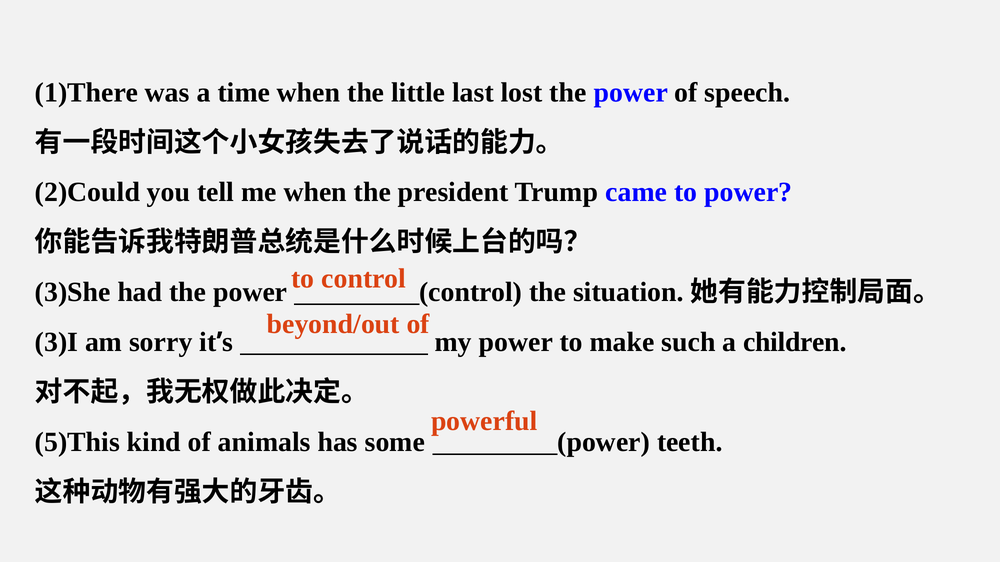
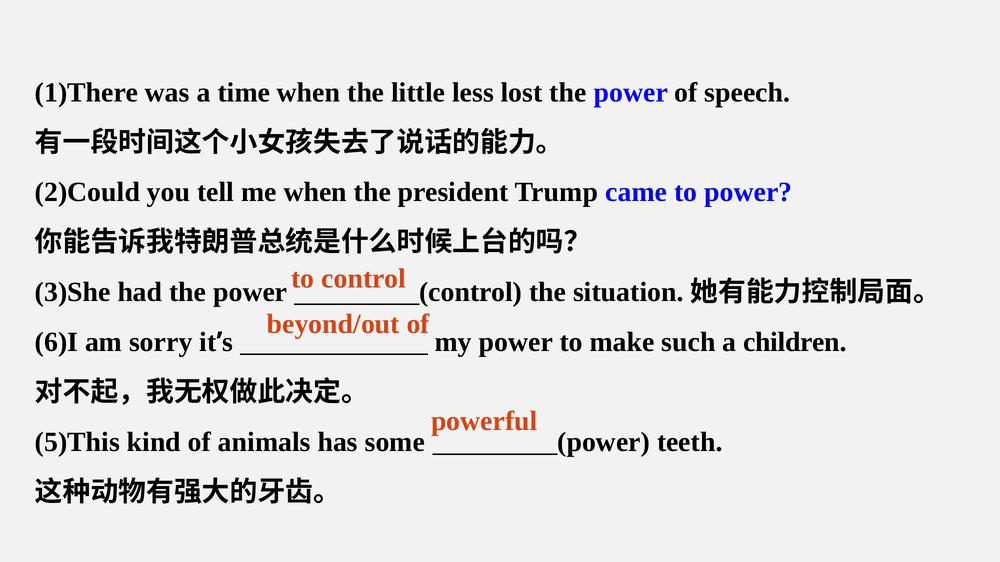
last: last -> less
3)I: 3)I -> 6)I
